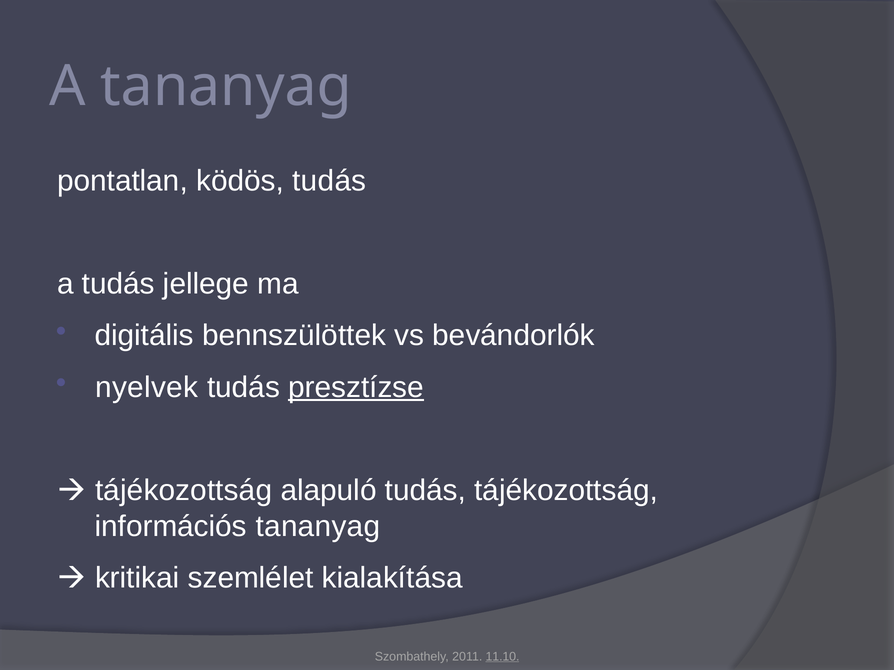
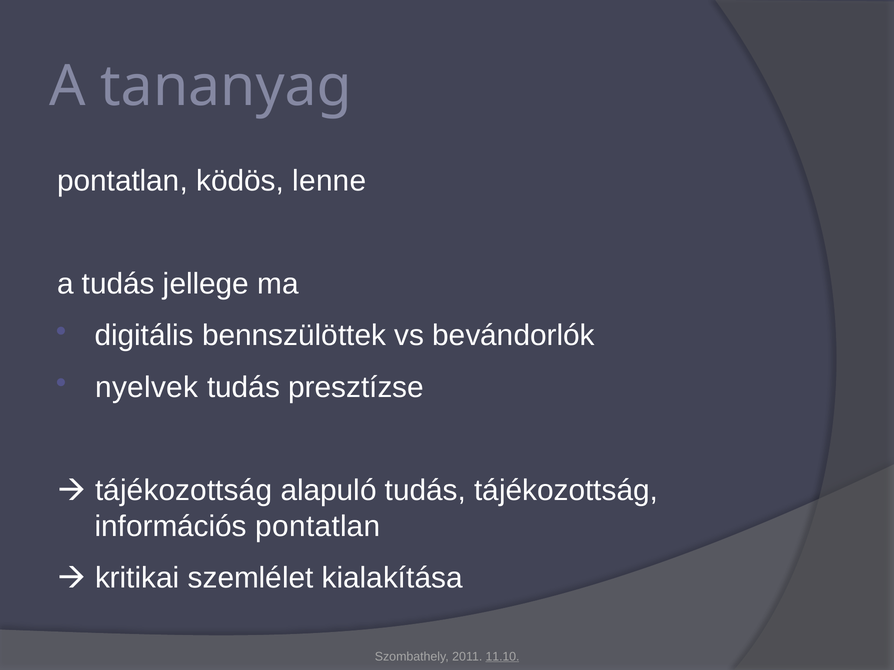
ködös tudás: tudás -> lenne
presztízse underline: present -> none
információs tananyag: tananyag -> pontatlan
